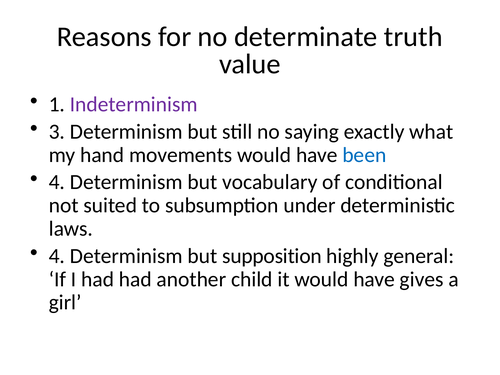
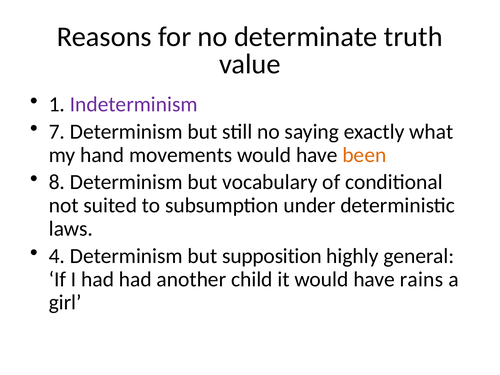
3: 3 -> 7
been colour: blue -> orange
4 at (57, 182): 4 -> 8
gives: gives -> rains
